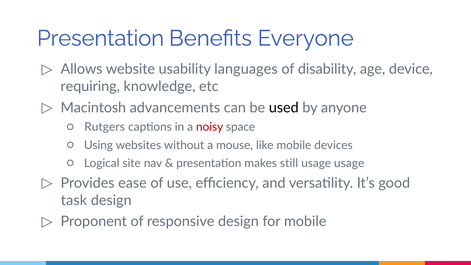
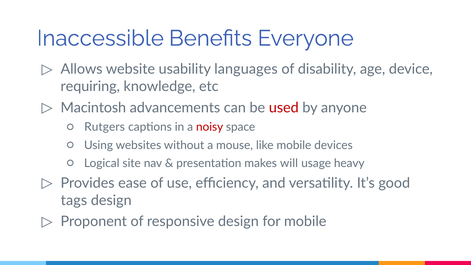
Presentation at (101, 38): Presentation -> Inaccessible
used colour: black -> red
still: still -> will
usage usage: usage -> heavy
task: task -> tags
